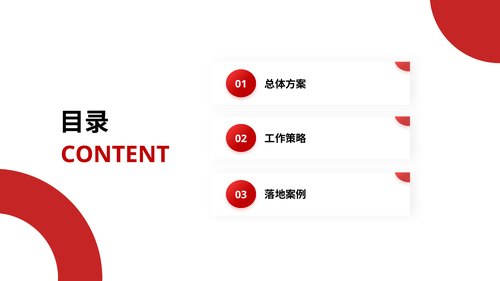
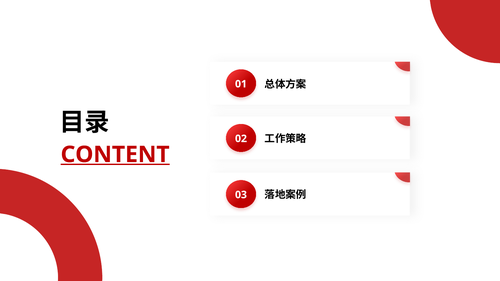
CONTENT underline: none -> present
